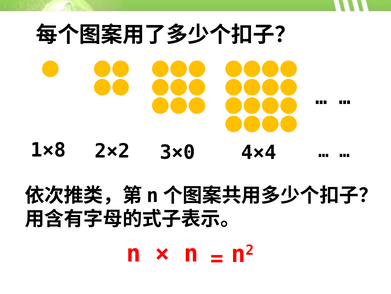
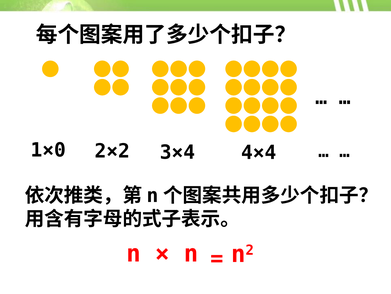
1×8: 1×8 -> 1×0
3×0: 3×0 -> 3×4
